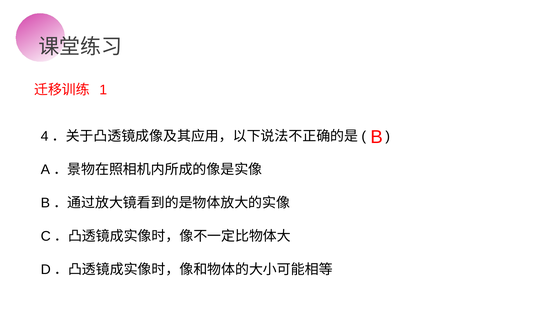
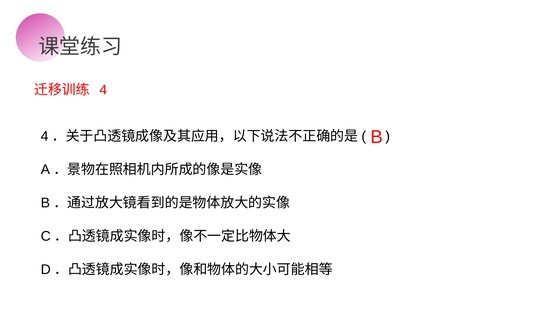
1: 1 -> 4
